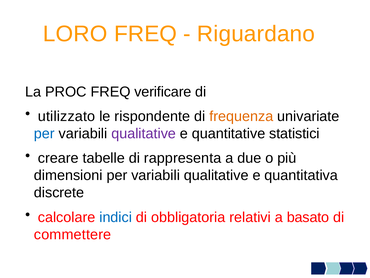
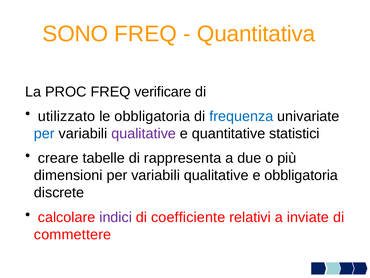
LORO: LORO -> SONO
Riguardano: Riguardano -> Quantitativa
le rispondente: rispondente -> obbligatoria
frequenza colour: orange -> blue
e quantitativa: quantitativa -> obbligatoria
indici colour: blue -> purple
obbligatoria: obbligatoria -> coefficiente
basato: basato -> inviate
